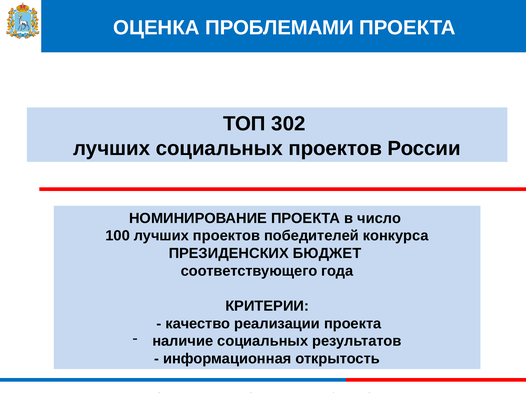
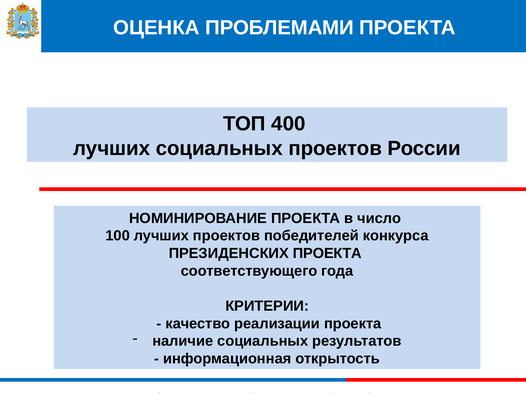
302: 302 -> 400
ПРЕЗИДЕНСКИХ БЮДЖЕТ: БЮДЖЕТ -> ПРОЕКТА
